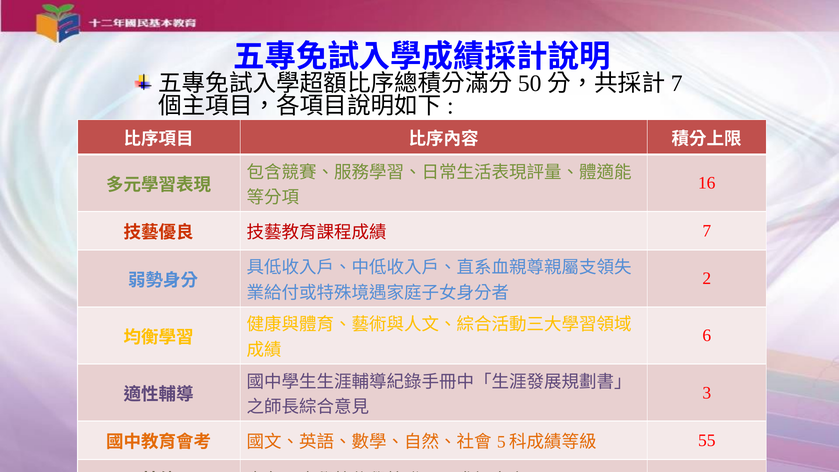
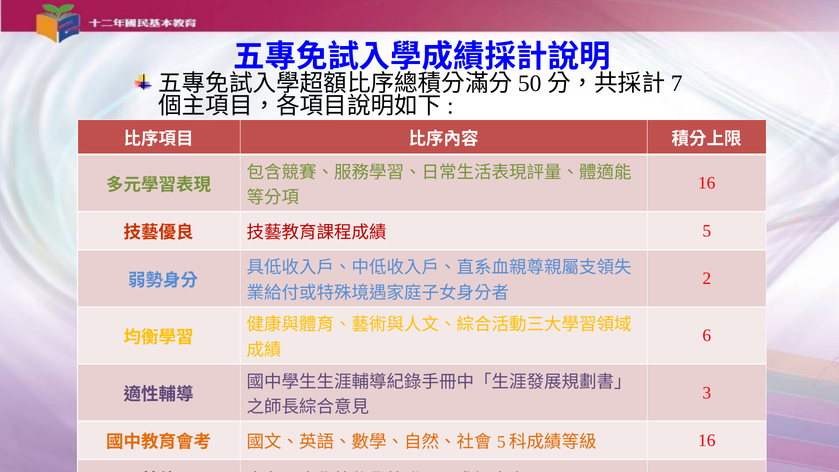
7 at (707, 231): 7 -> 5
55 at (707, 440): 55 -> 16
